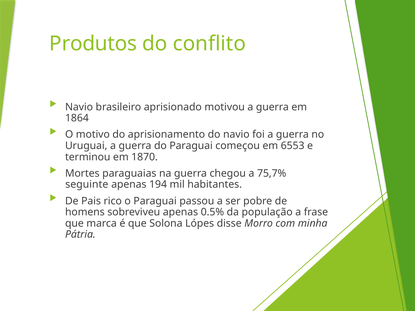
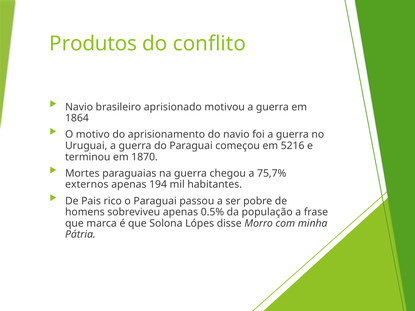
6553: 6553 -> 5216
seguinte: seguinte -> externos
